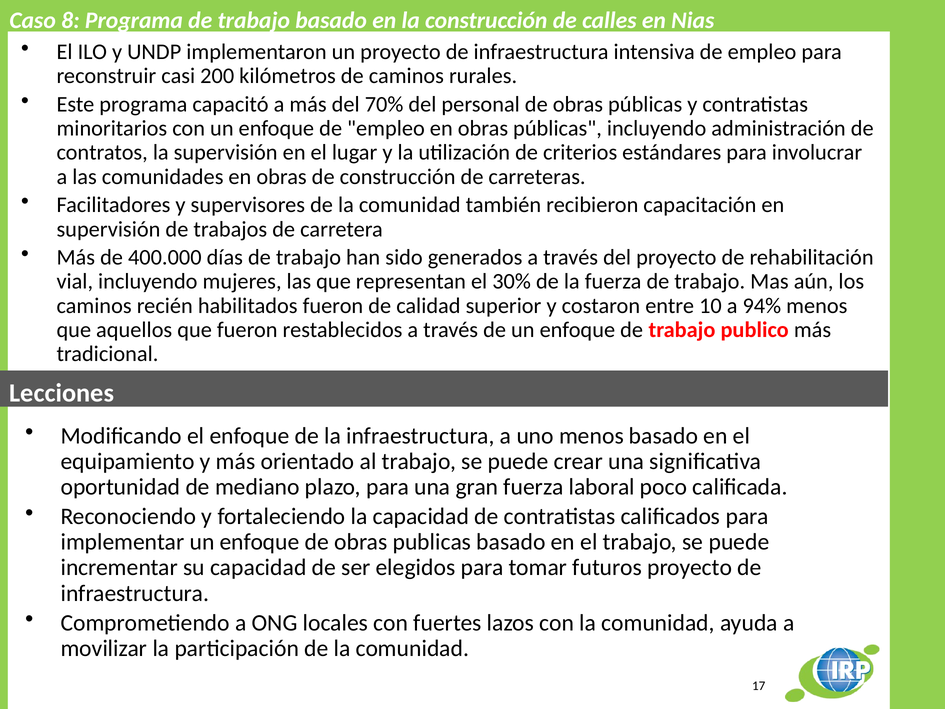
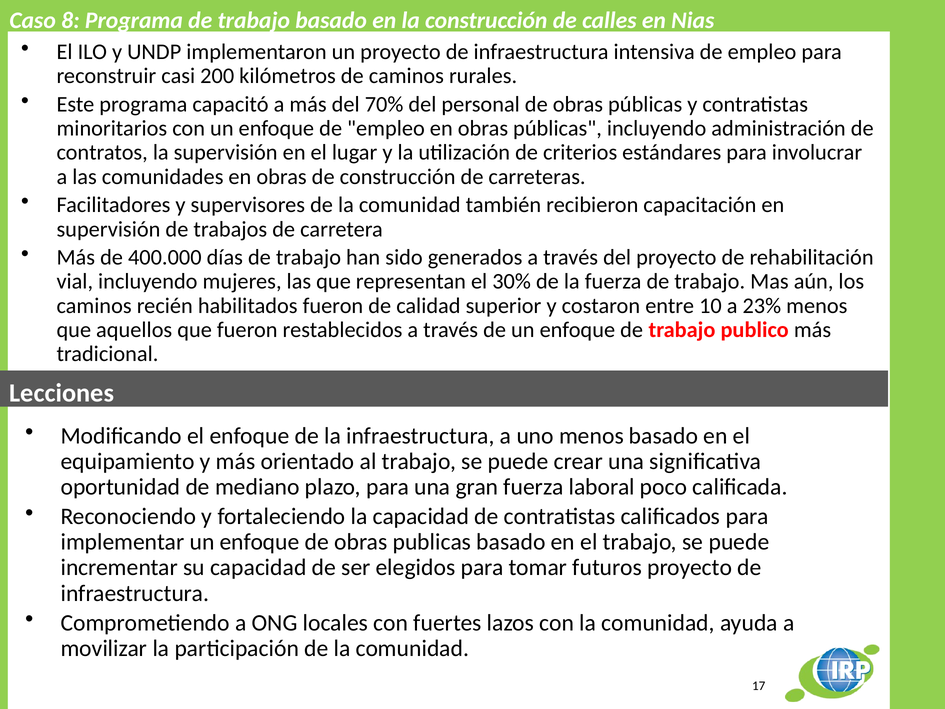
94%: 94% -> 23%
